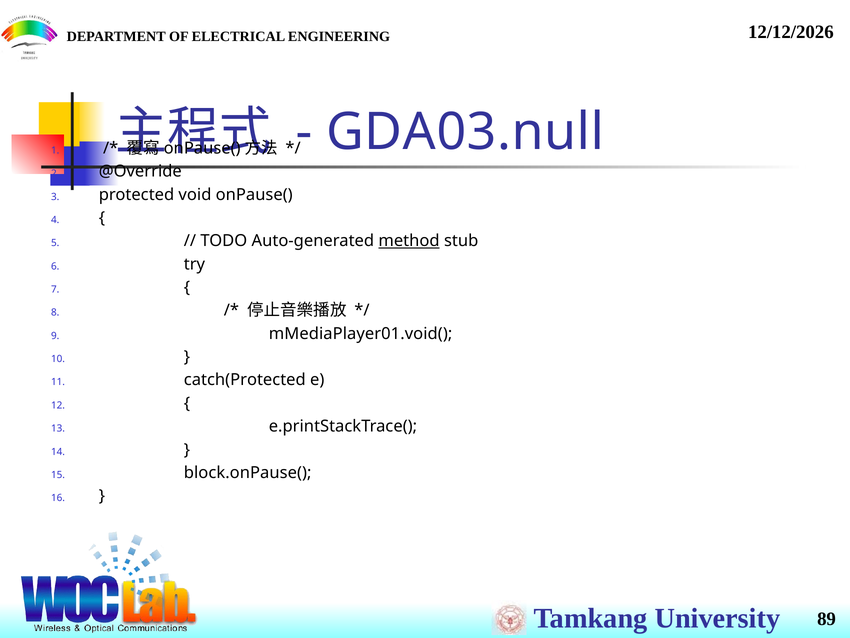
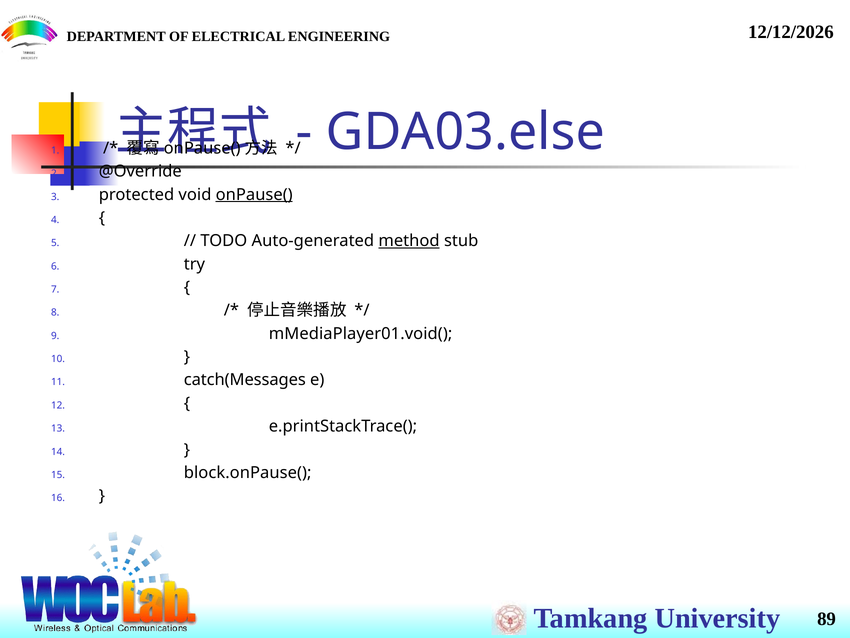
GDA03.null: GDA03.null -> GDA03.else
onPause( underline: none -> present
catch(Protected: catch(Protected -> catch(Messages
